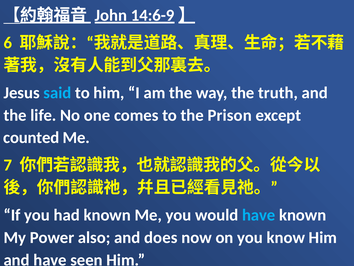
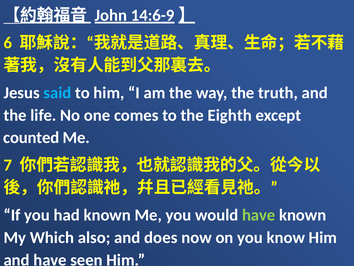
Prison: Prison -> Eighth
have at (259, 215) colour: light blue -> light green
Power: Power -> Which
